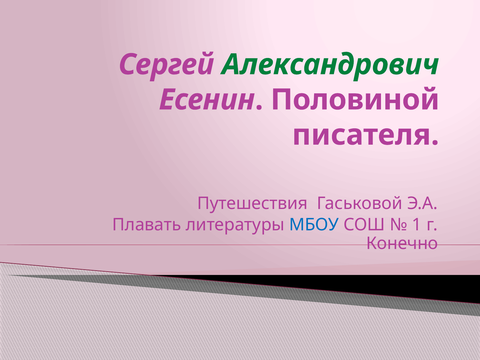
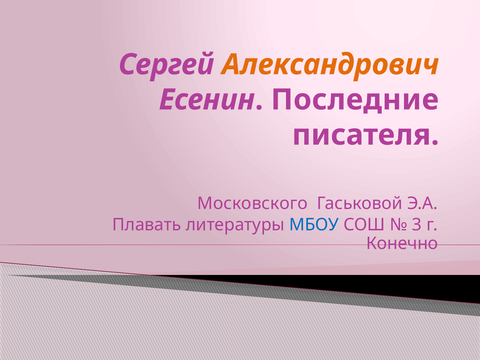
Александрович colour: green -> orange
Половиной: Половиной -> Последние
Путешествия: Путешествия -> Московского
1: 1 -> 3
